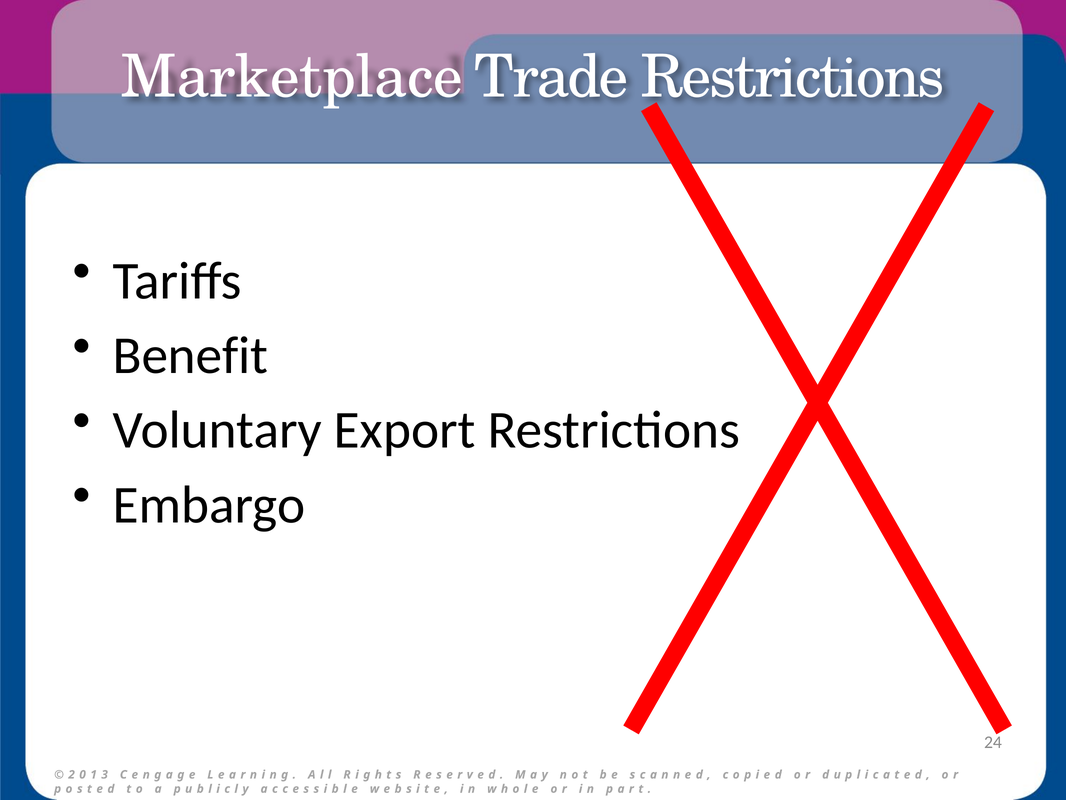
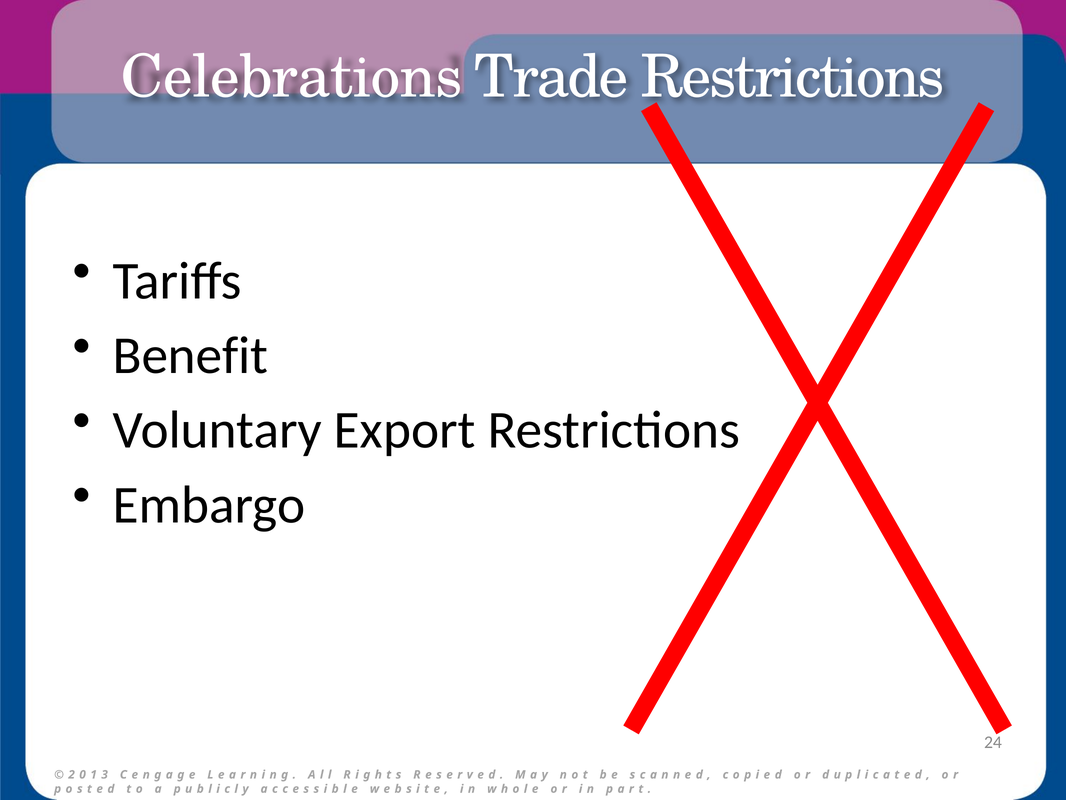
Marketplace: Marketplace -> Celebrations
